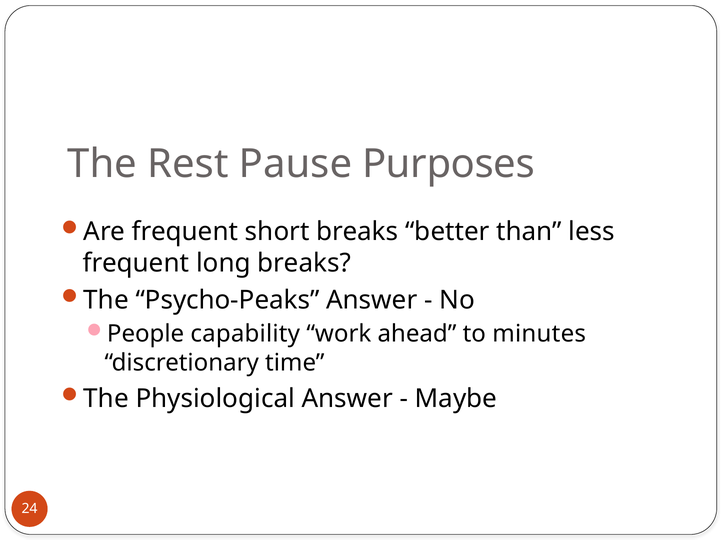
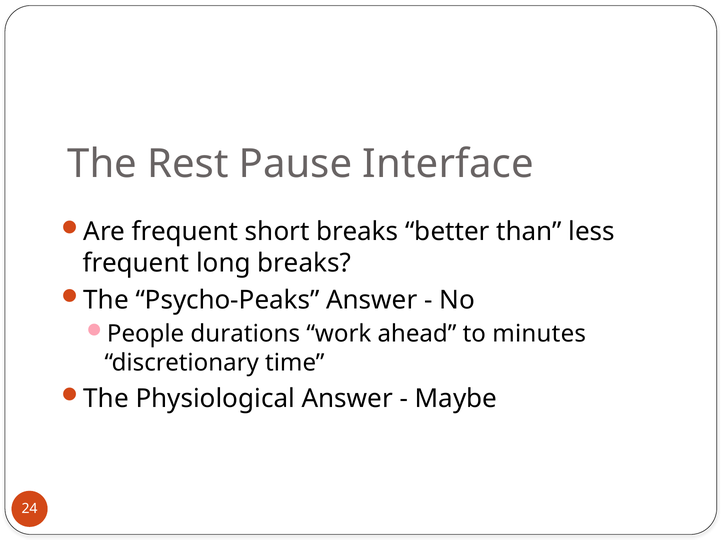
Purposes: Purposes -> Interface
capability: capability -> durations
